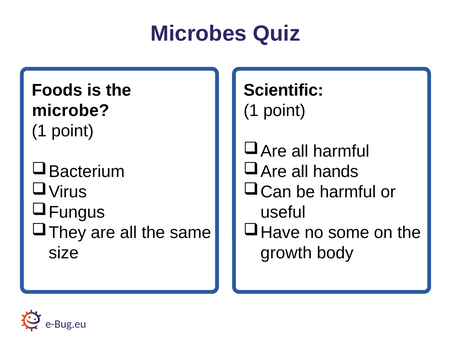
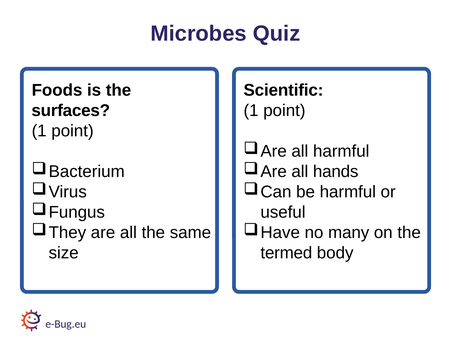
microbe: microbe -> surfaces
some: some -> many
growth: growth -> termed
